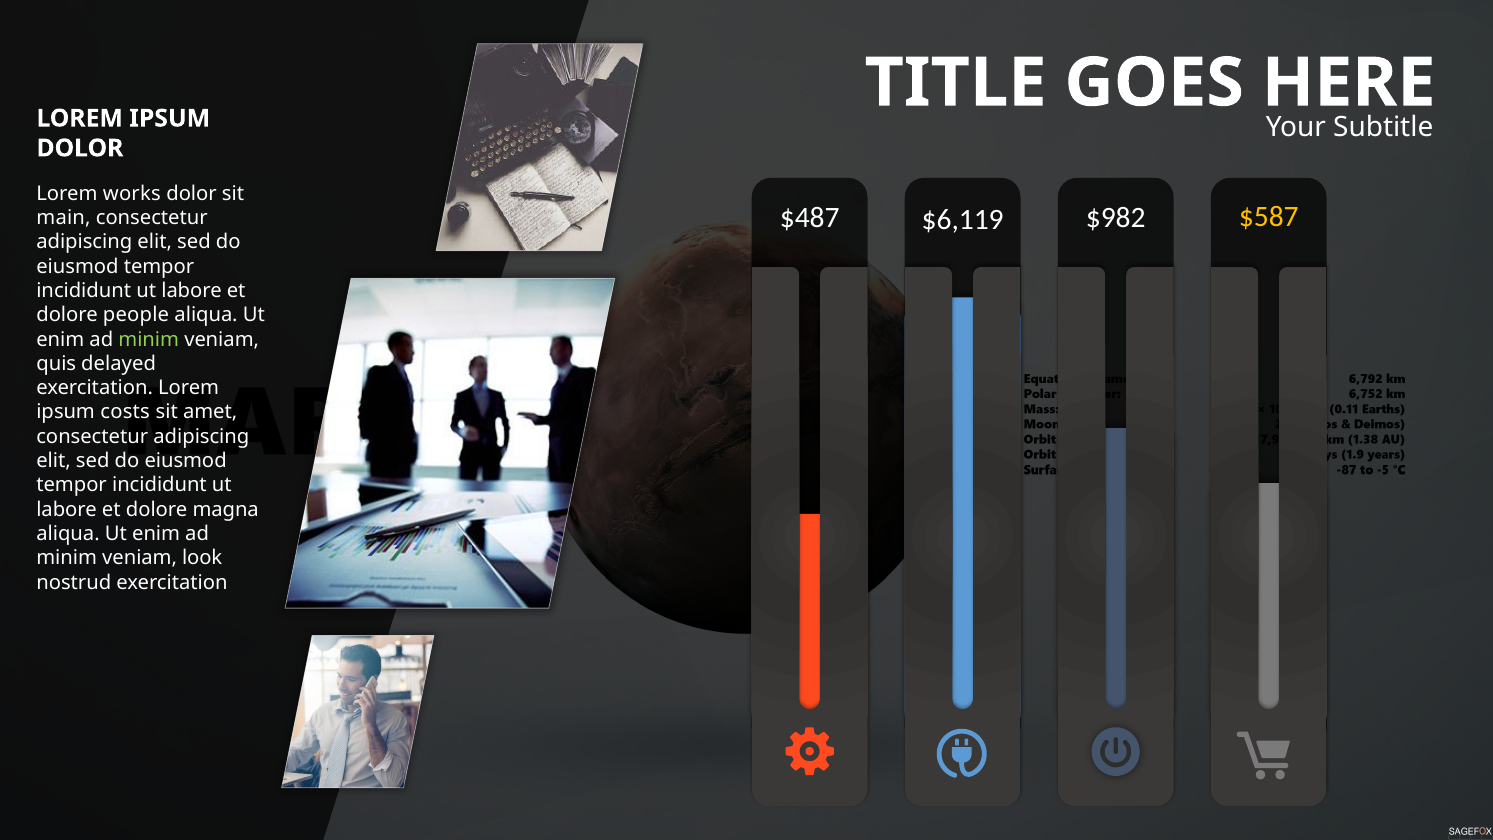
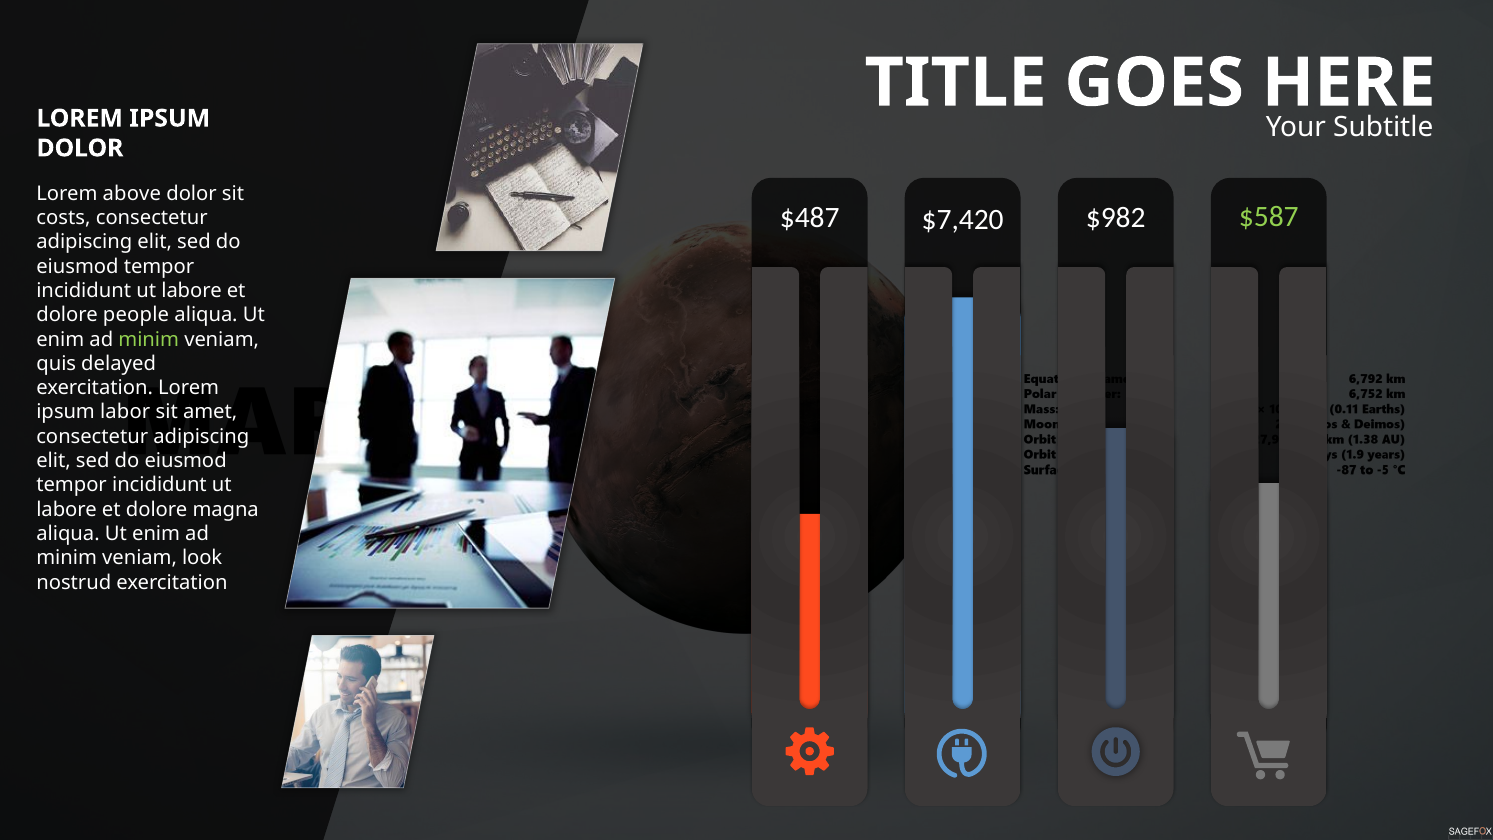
works: works -> above
$6,119: $6,119 -> $7,420
$587 colour: yellow -> light green
main: main -> costs
costs: costs -> labor
